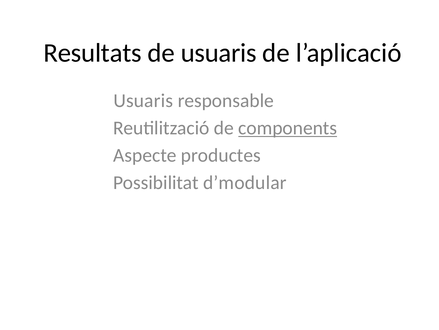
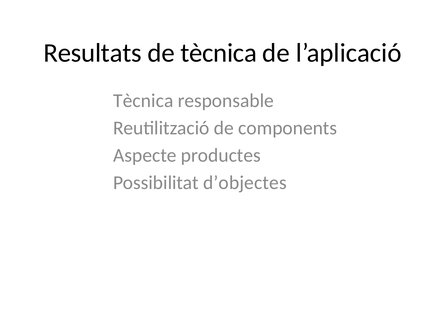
de usuaris: usuaris -> tècnica
Usuaris at (143, 100): Usuaris -> Tècnica
components underline: present -> none
d’modular: d’modular -> d’objectes
